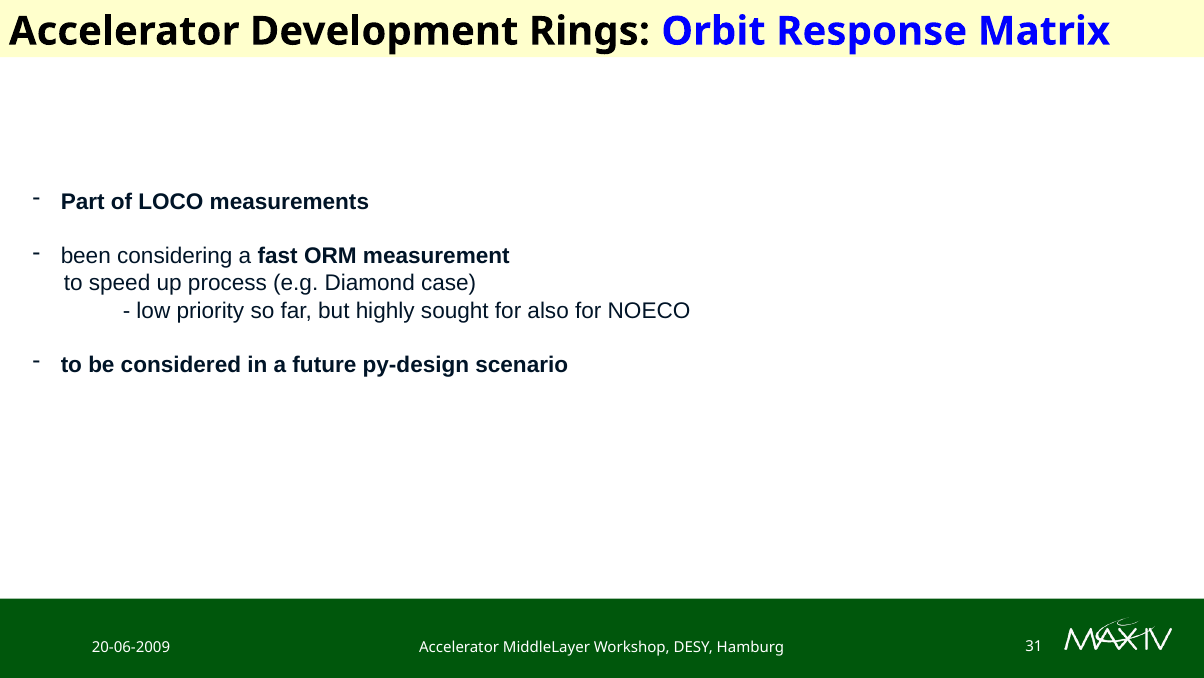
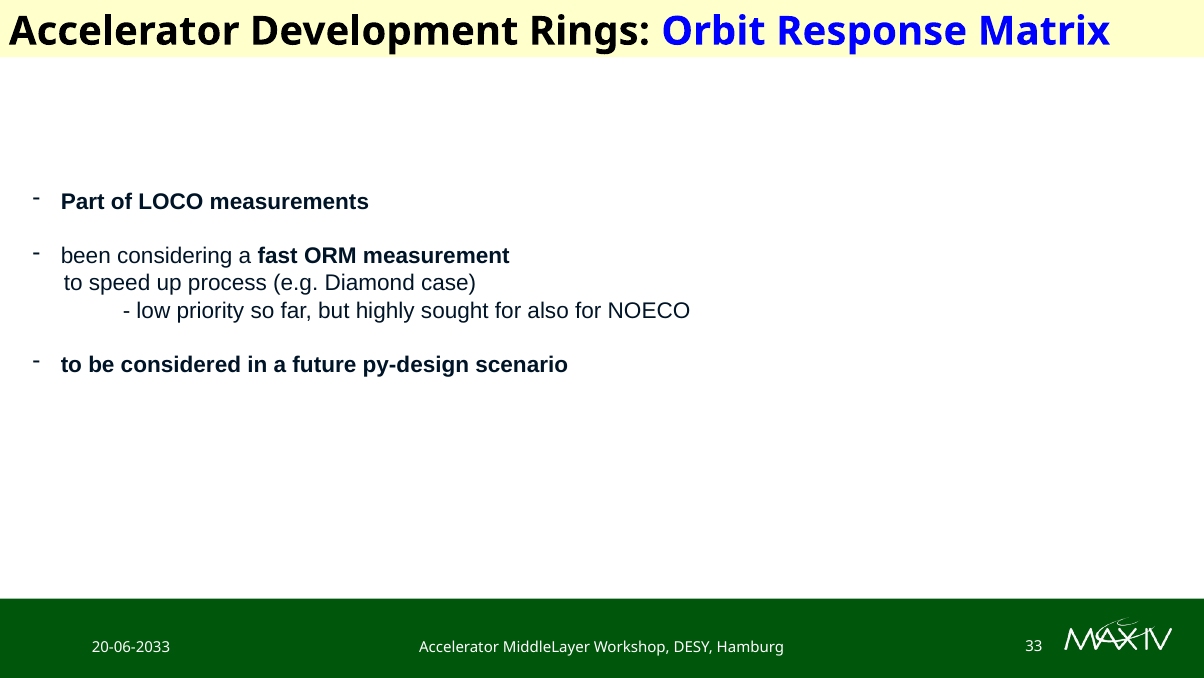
20-06-2009: 20-06-2009 -> 20-06-2033
31: 31 -> 33
